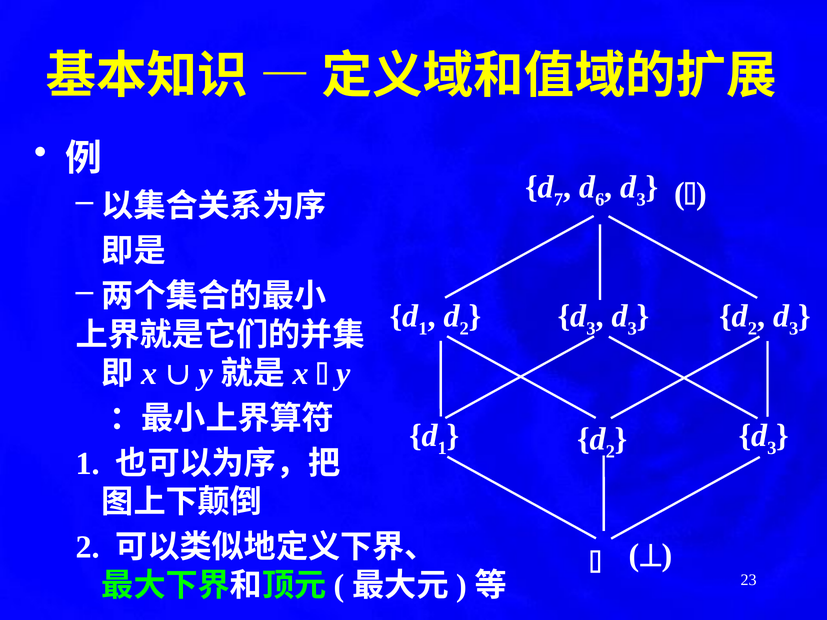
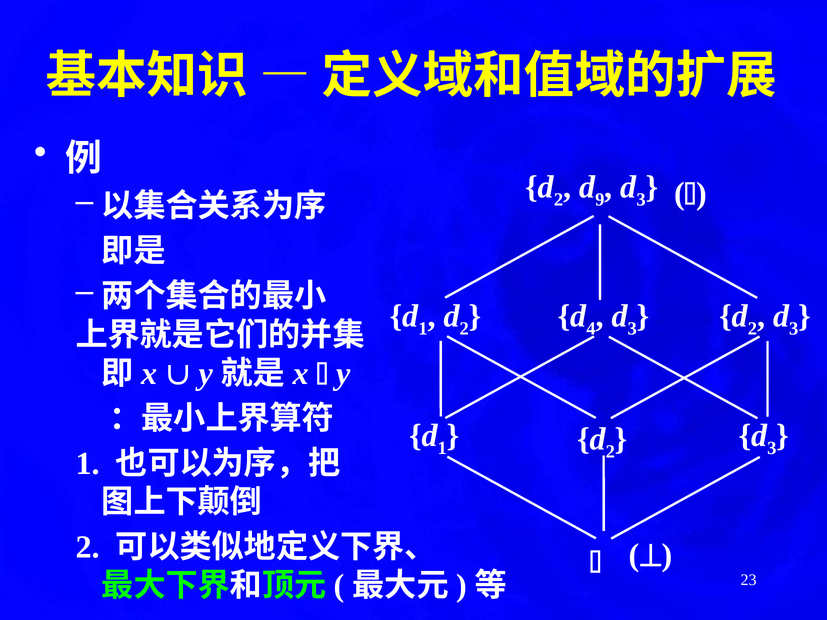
7 at (559, 200): 7 -> 2
6: 6 -> 9
3 at (591, 329): 3 -> 4
